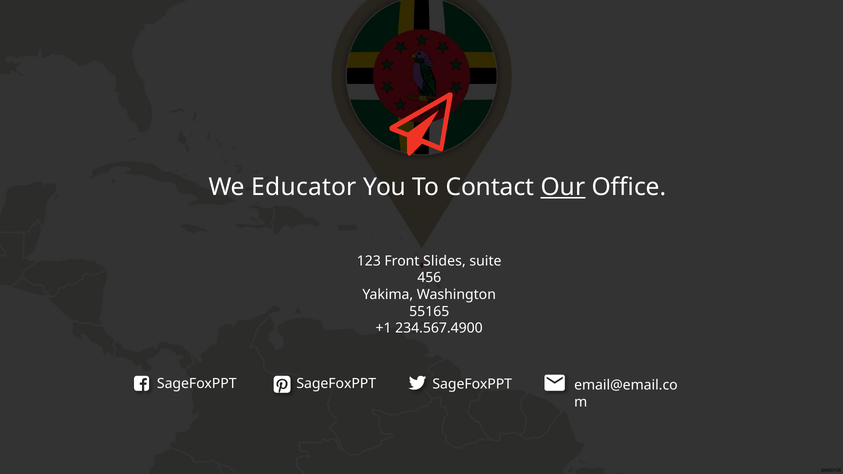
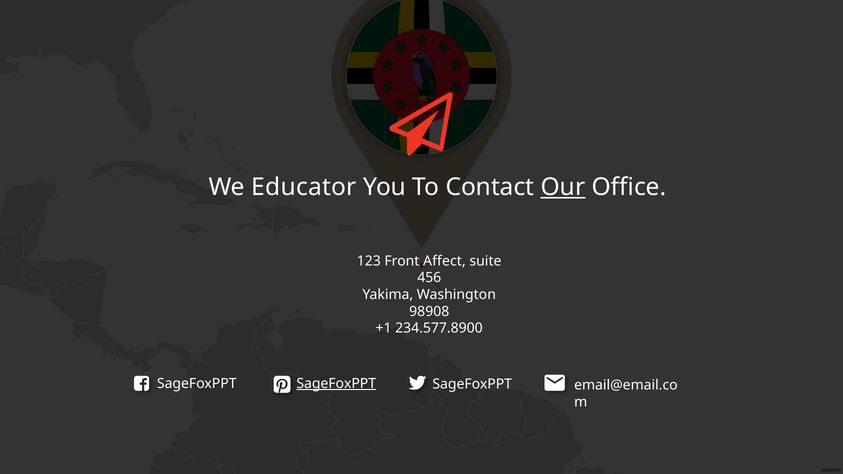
Slides: Slides -> Affect
55165: 55165 -> 98908
234.567.4900: 234.567.4900 -> 234.577.8900
SageFoxPPT at (336, 384) underline: none -> present
